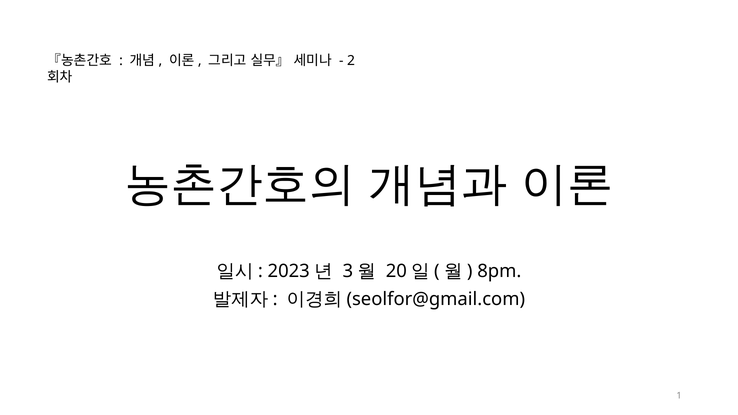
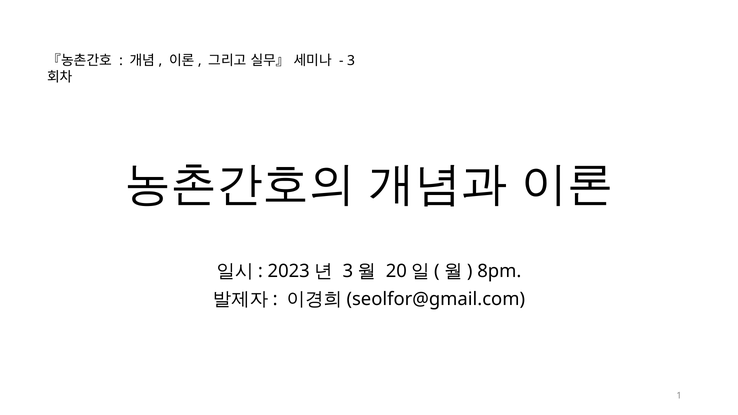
2 at (351, 61): 2 -> 3
